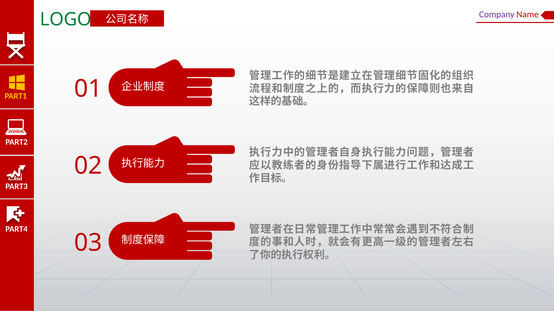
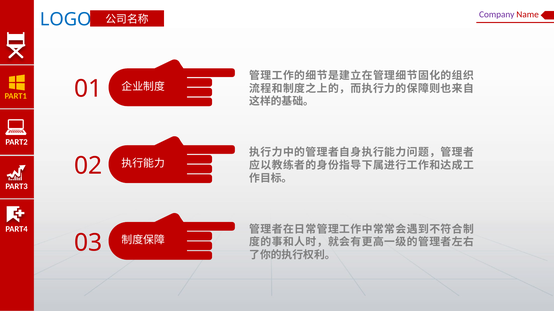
LOGO colour: green -> blue
